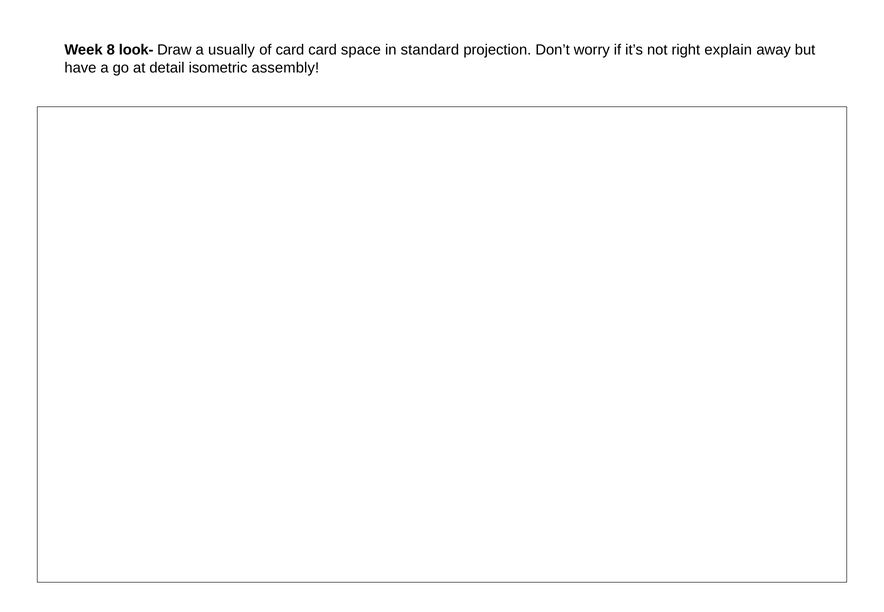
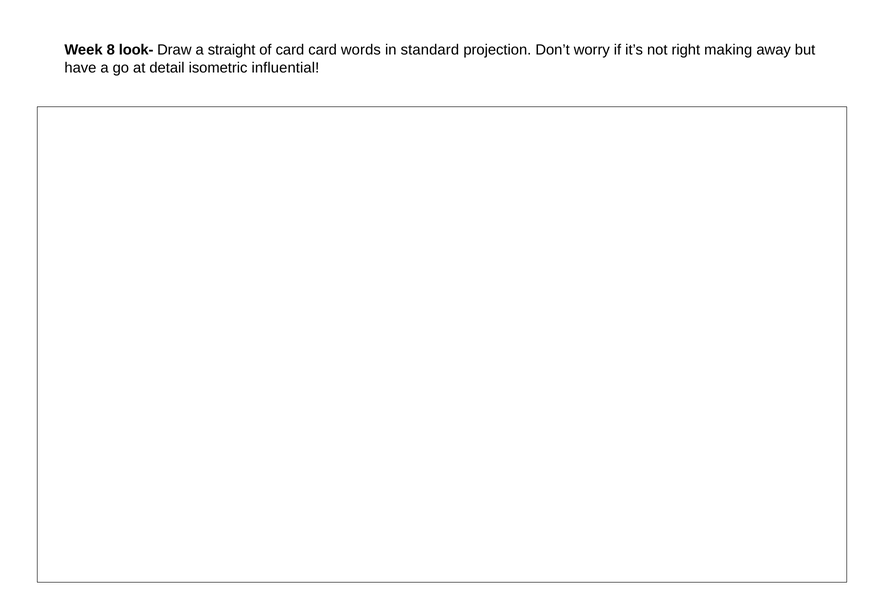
usually: usually -> straight
space: space -> words
explain: explain -> making
assembly: assembly -> influential
